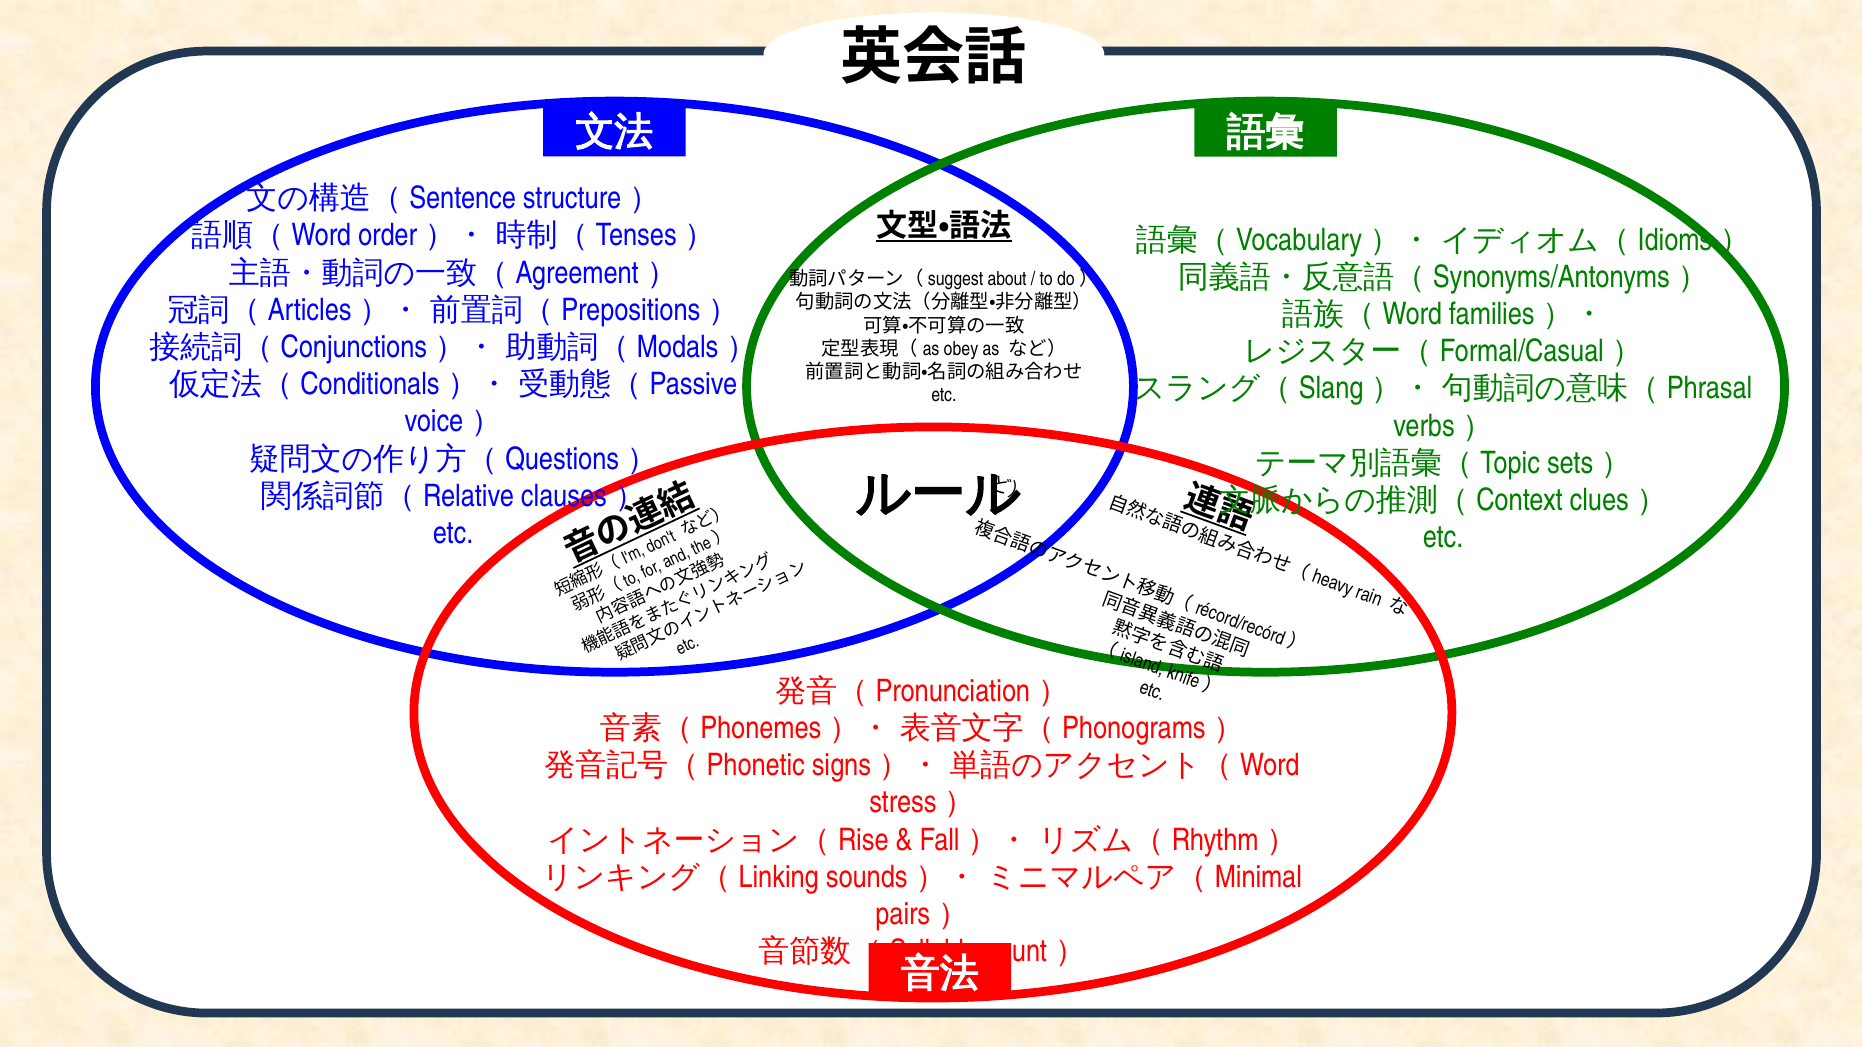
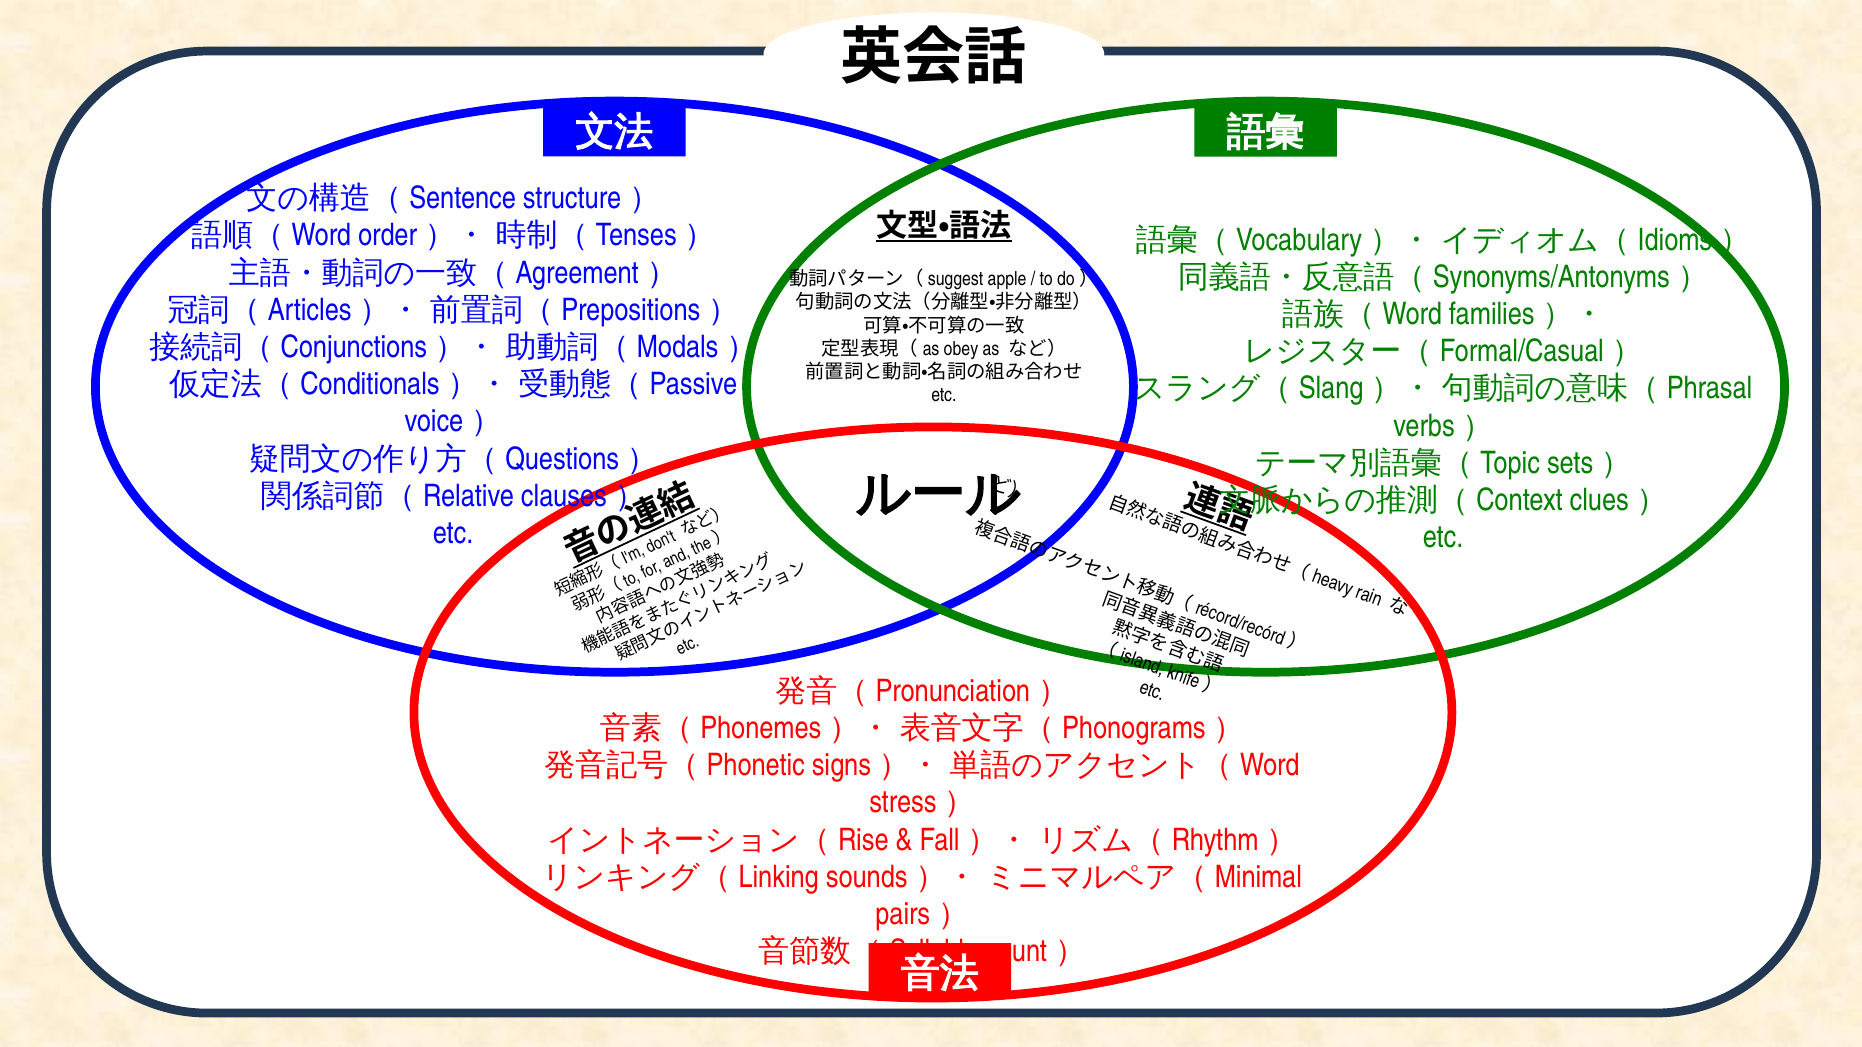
about: about -> apple
